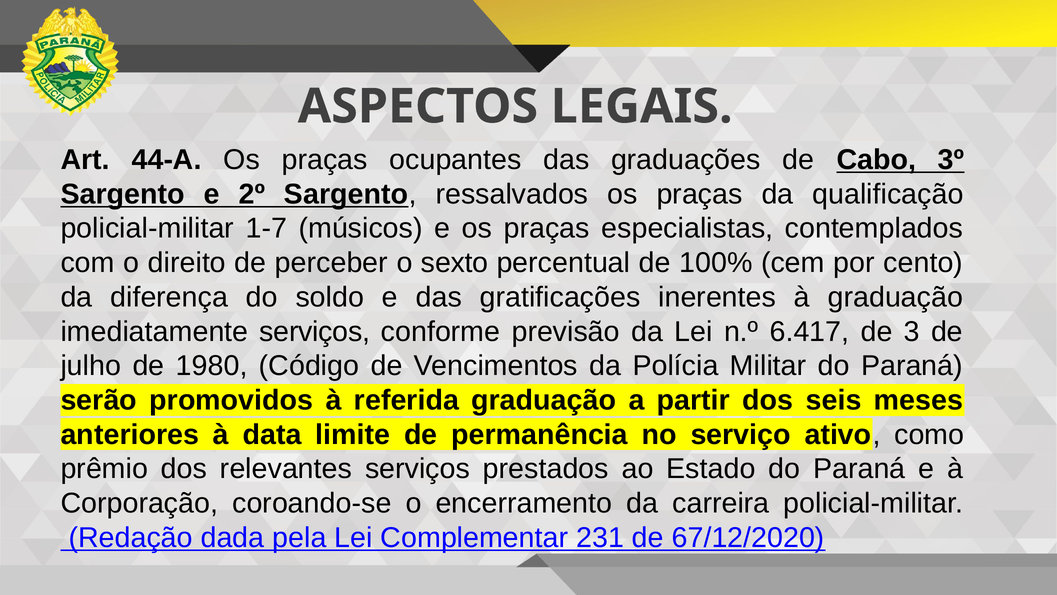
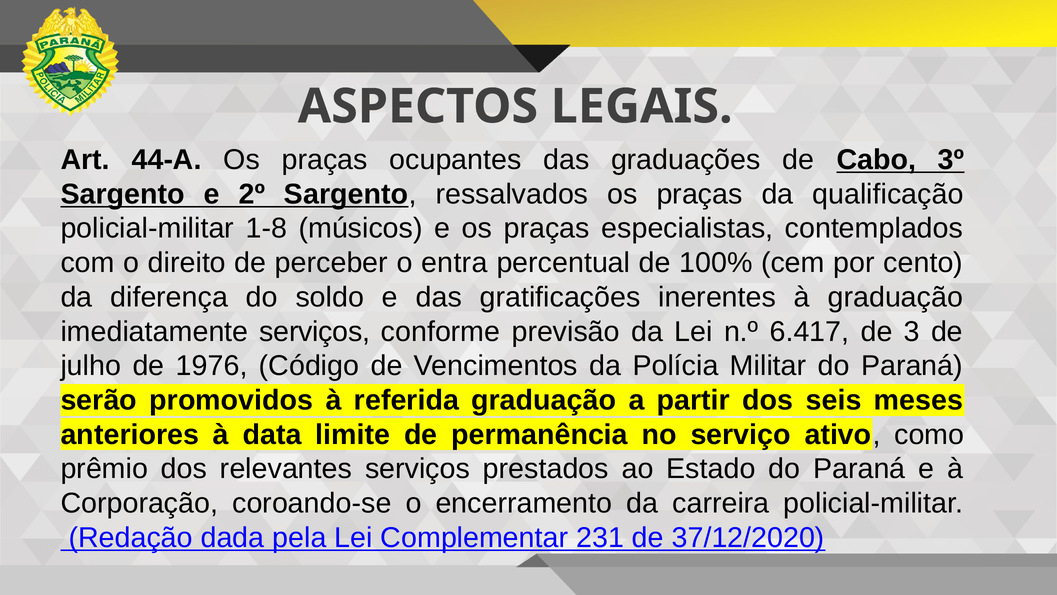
1-7: 1-7 -> 1-8
sexto: sexto -> entra
1980: 1980 -> 1976
67/12/2020: 67/12/2020 -> 37/12/2020
